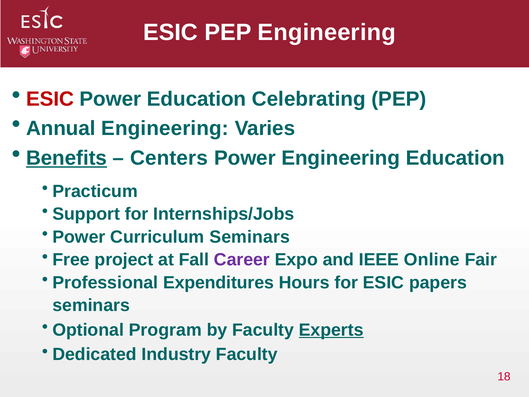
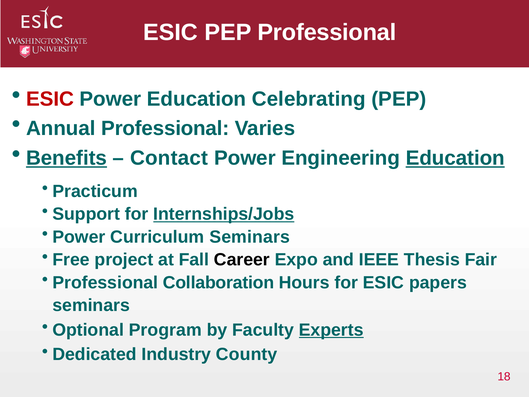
PEP Engineering: Engineering -> Professional
Annual Engineering: Engineering -> Professional
Centers: Centers -> Contact
Education at (455, 158) underline: none -> present
Internships/Jobs underline: none -> present
Career colour: purple -> black
Online: Online -> Thesis
Expenditures: Expenditures -> Collaboration
Industry Faculty: Faculty -> County
